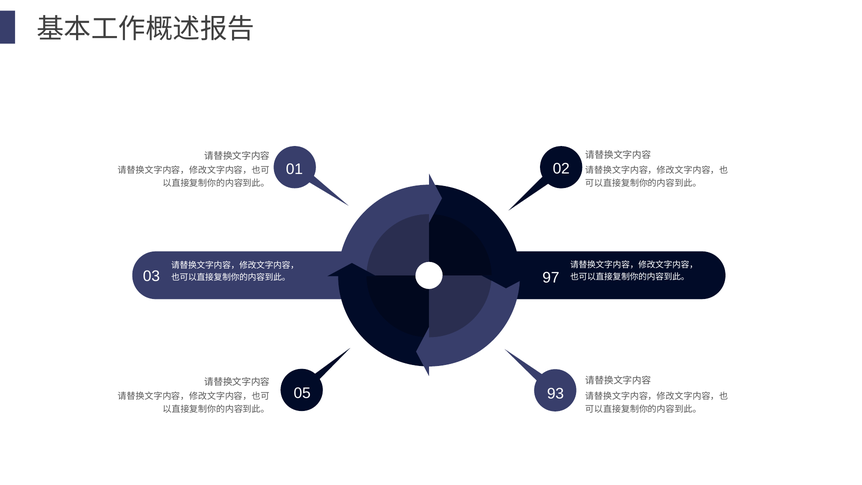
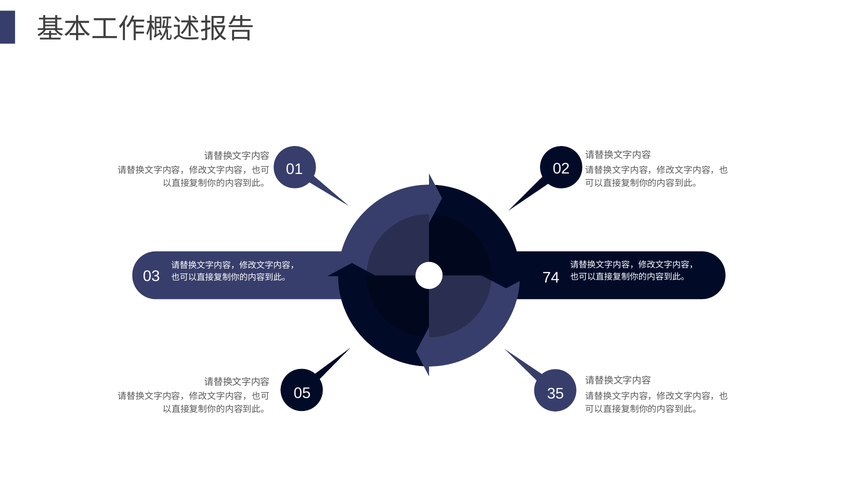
97: 97 -> 74
93: 93 -> 35
